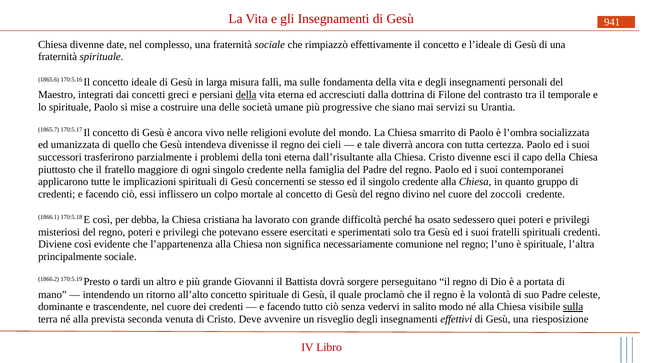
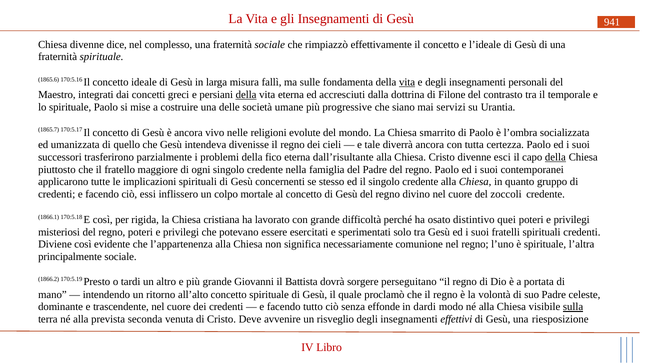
date: date -> dice
vita at (407, 82) underline: none -> present
toni: toni -> fico
della at (555, 157) underline: none -> present
debba: debba -> rigida
sedessero: sedessero -> distintivo
vedervi: vedervi -> effonde
salito: salito -> dardi
